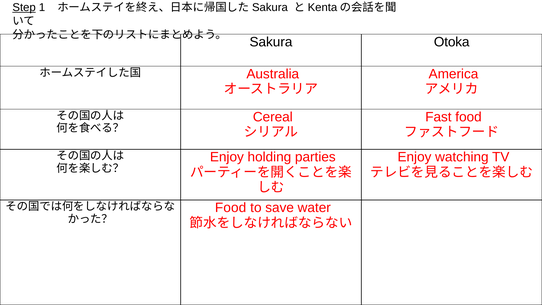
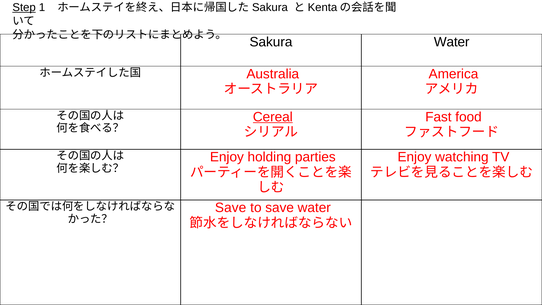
Sakura Otoka: Otoka -> Water
Cereal underline: none -> present
Food at (231, 208): Food -> Save
